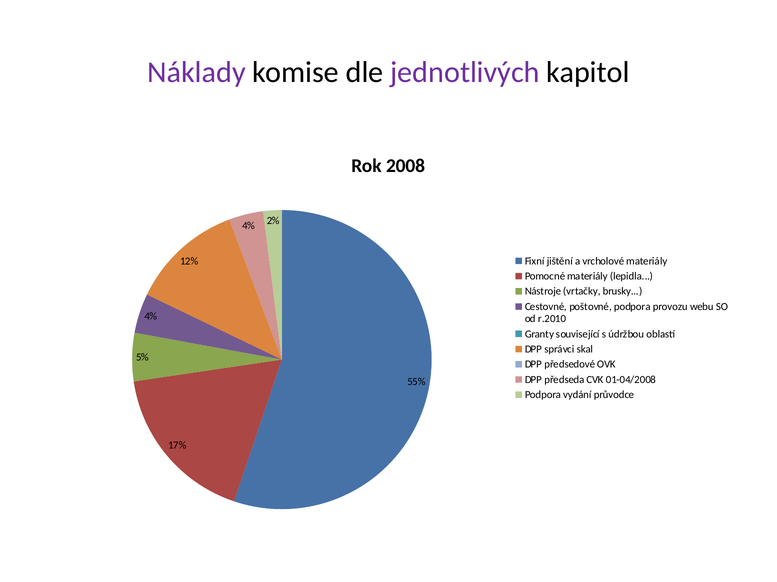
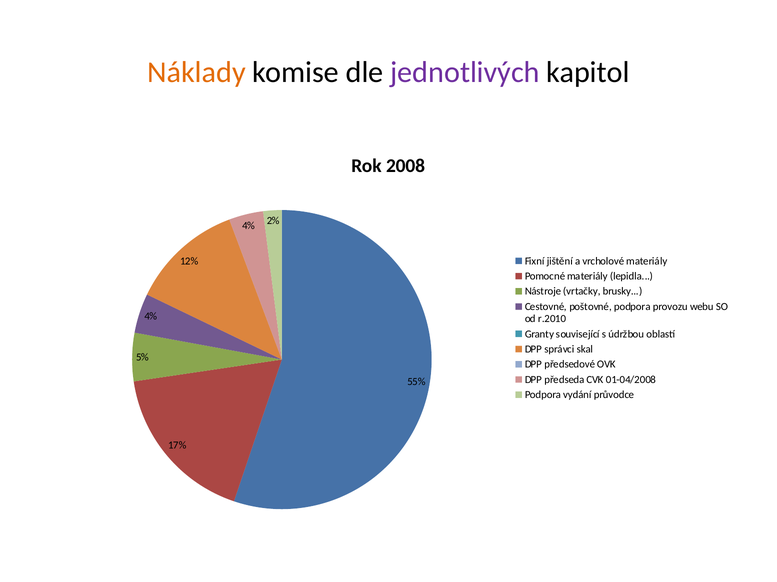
Náklady colour: purple -> orange
